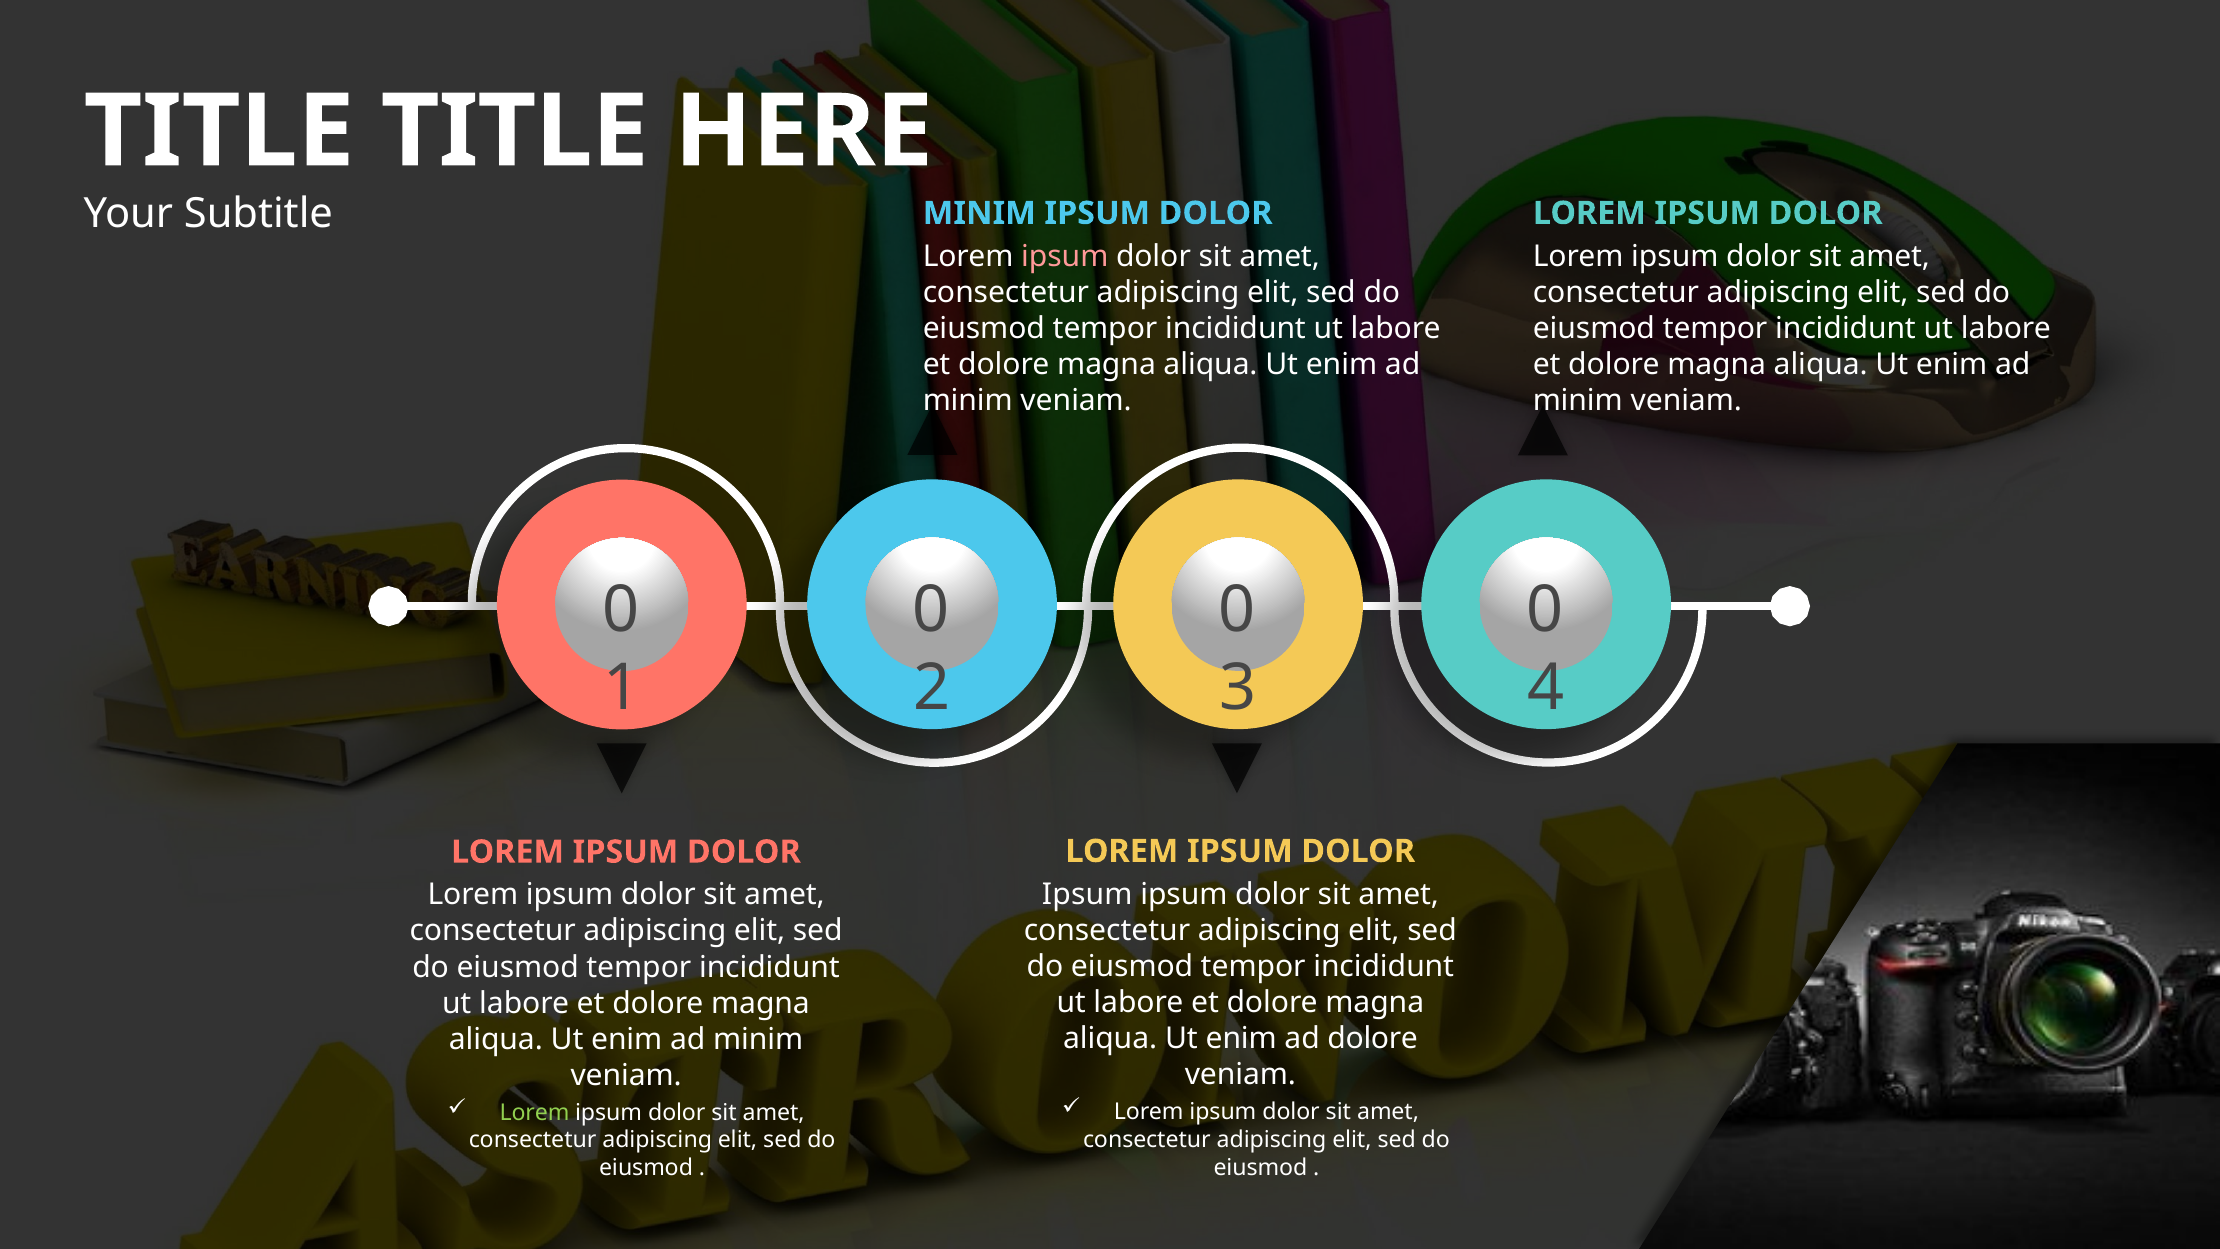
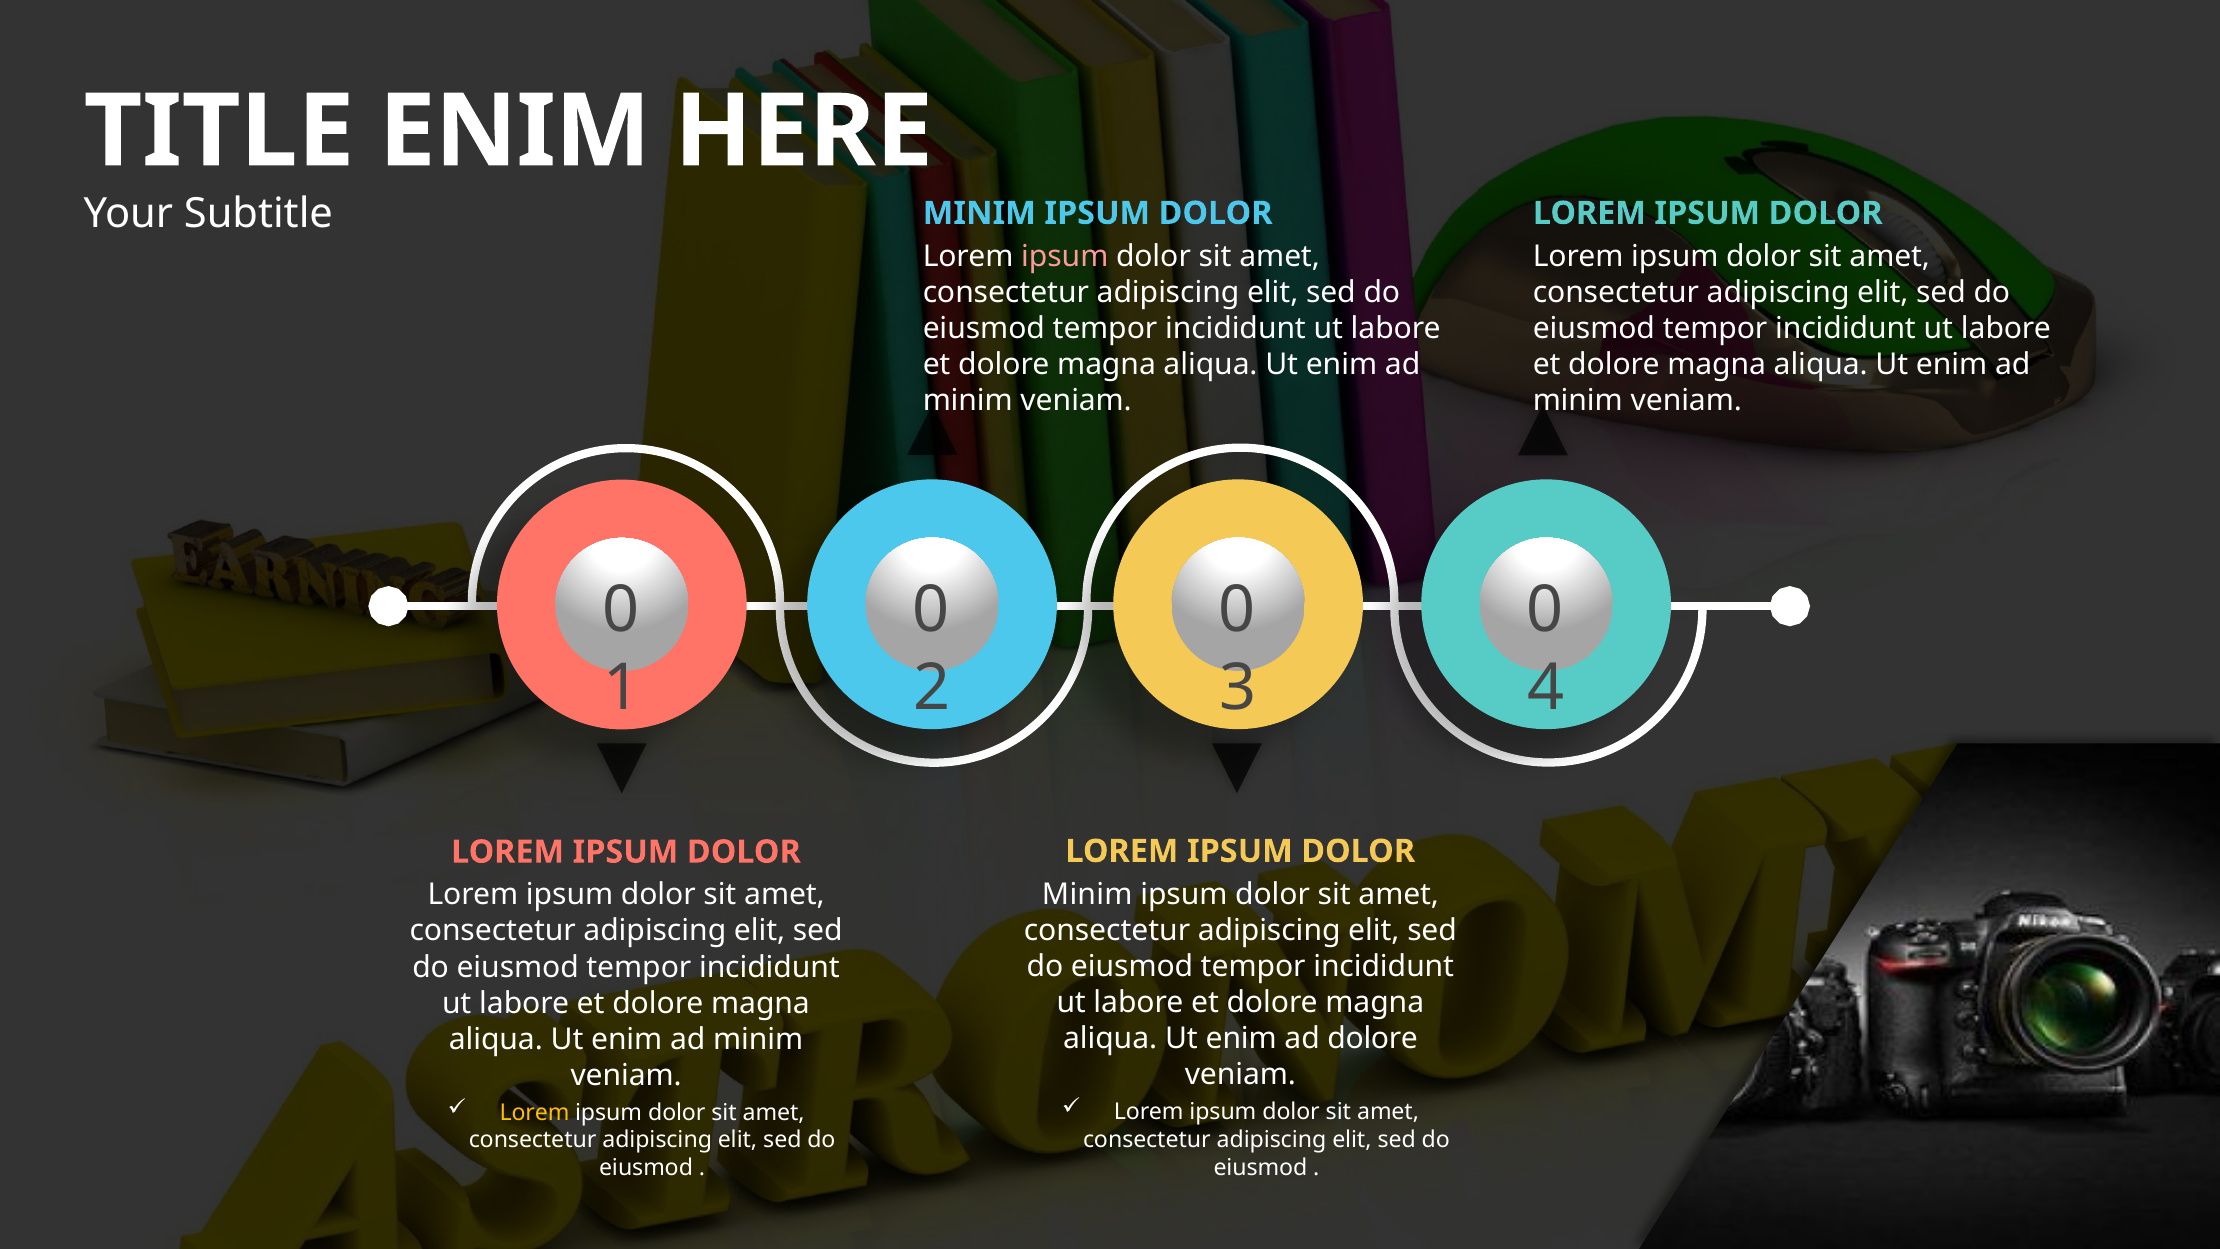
TITLE at (515, 132): TITLE -> ENIM
Ipsum at (1087, 894): Ipsum -> Minim
Lorem at (535, 1112) colour: light green -> yellow
